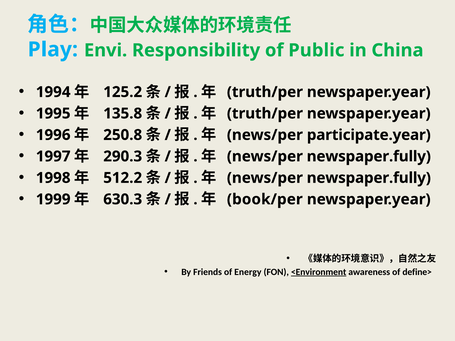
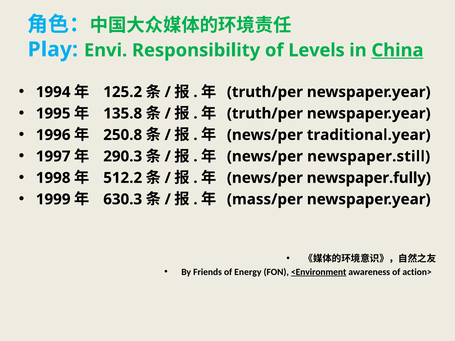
Public: Public -> Levels
China underline: none -> present
participate.year: participate.year -> traditional.year
newspaper.fully at (369, 157): newspaper.fully -> newspaper.still
book/per: book/per -> mass/per
define>: define> -> action>
